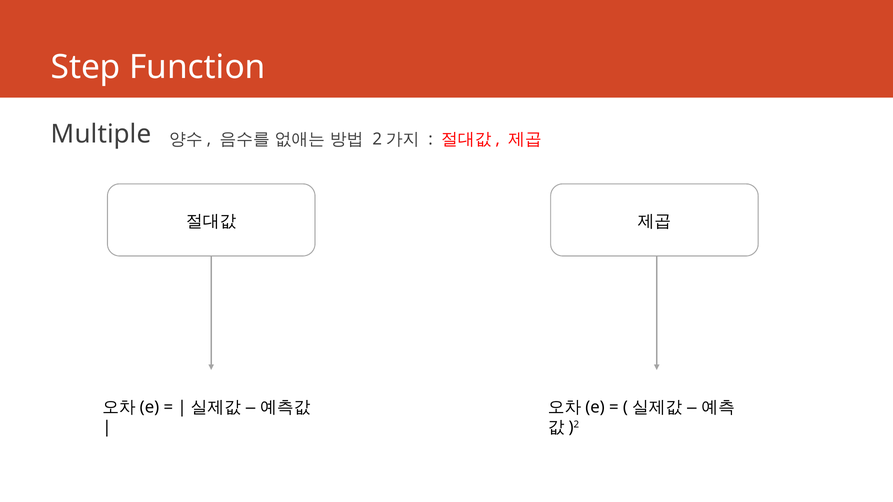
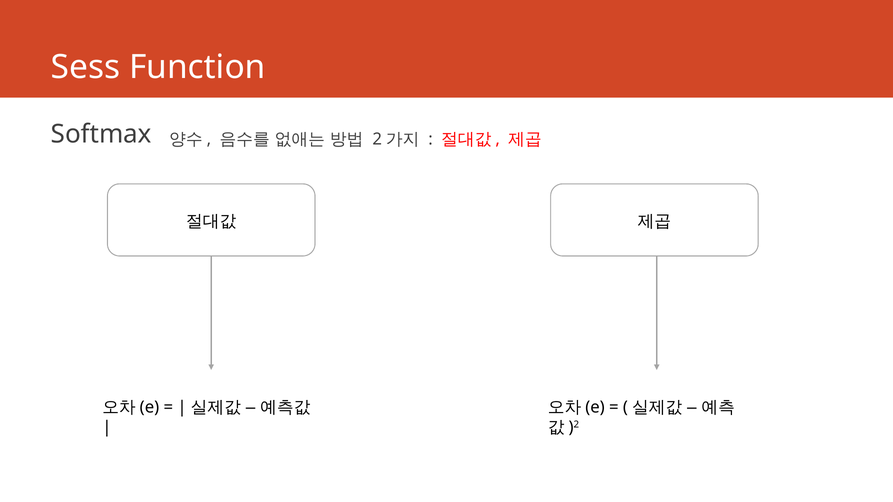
Step: Step -> Sess
Multiple: Multiple -> Softmax
